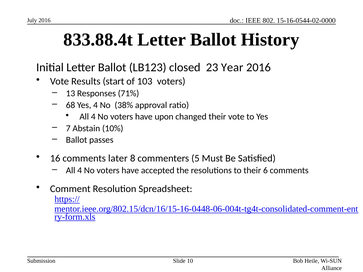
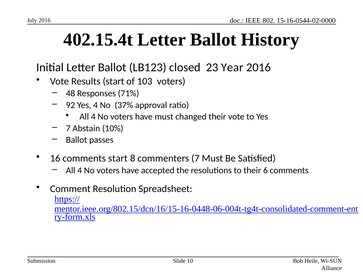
833.88.4t: 833.88.4t -> 402.15.4t
13: 13 -> 48
68: 68 -> 92
38%: 38% -> 37%
have upon: upon -> must
comments later: later -> start
commenters 5: 5 -> 7
